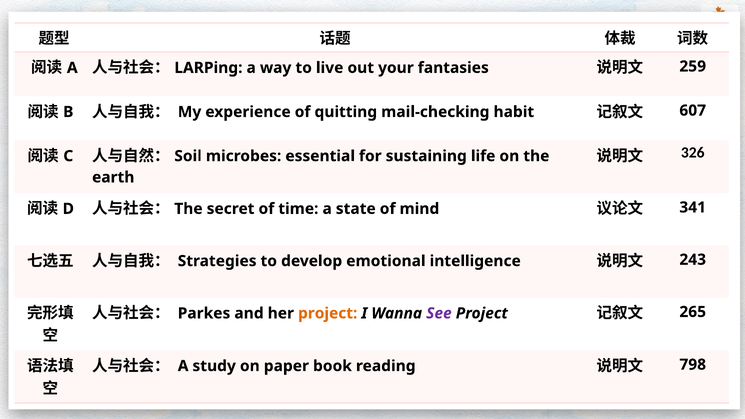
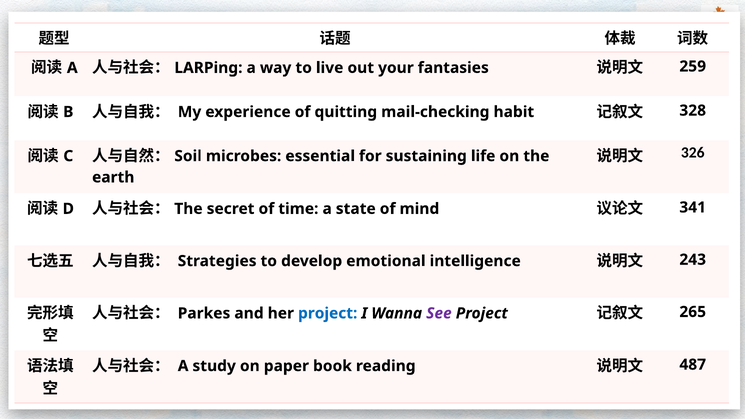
607: 607 -> 328
project at (328, 313) colour: orange -> blue
798: 798 -> 487
